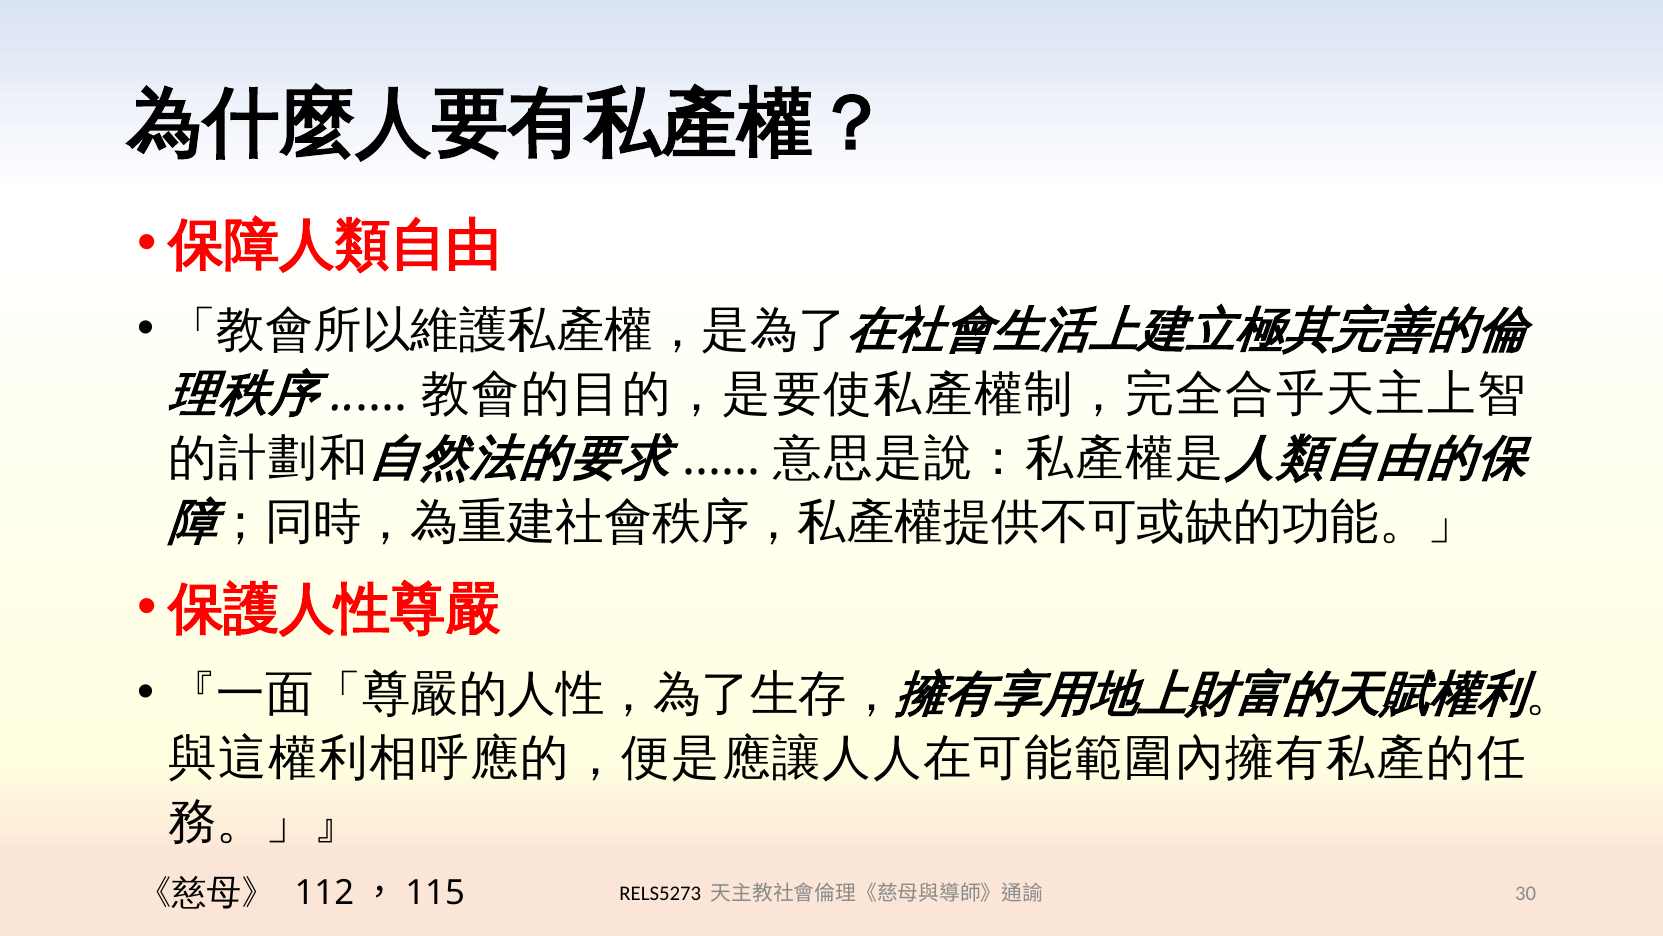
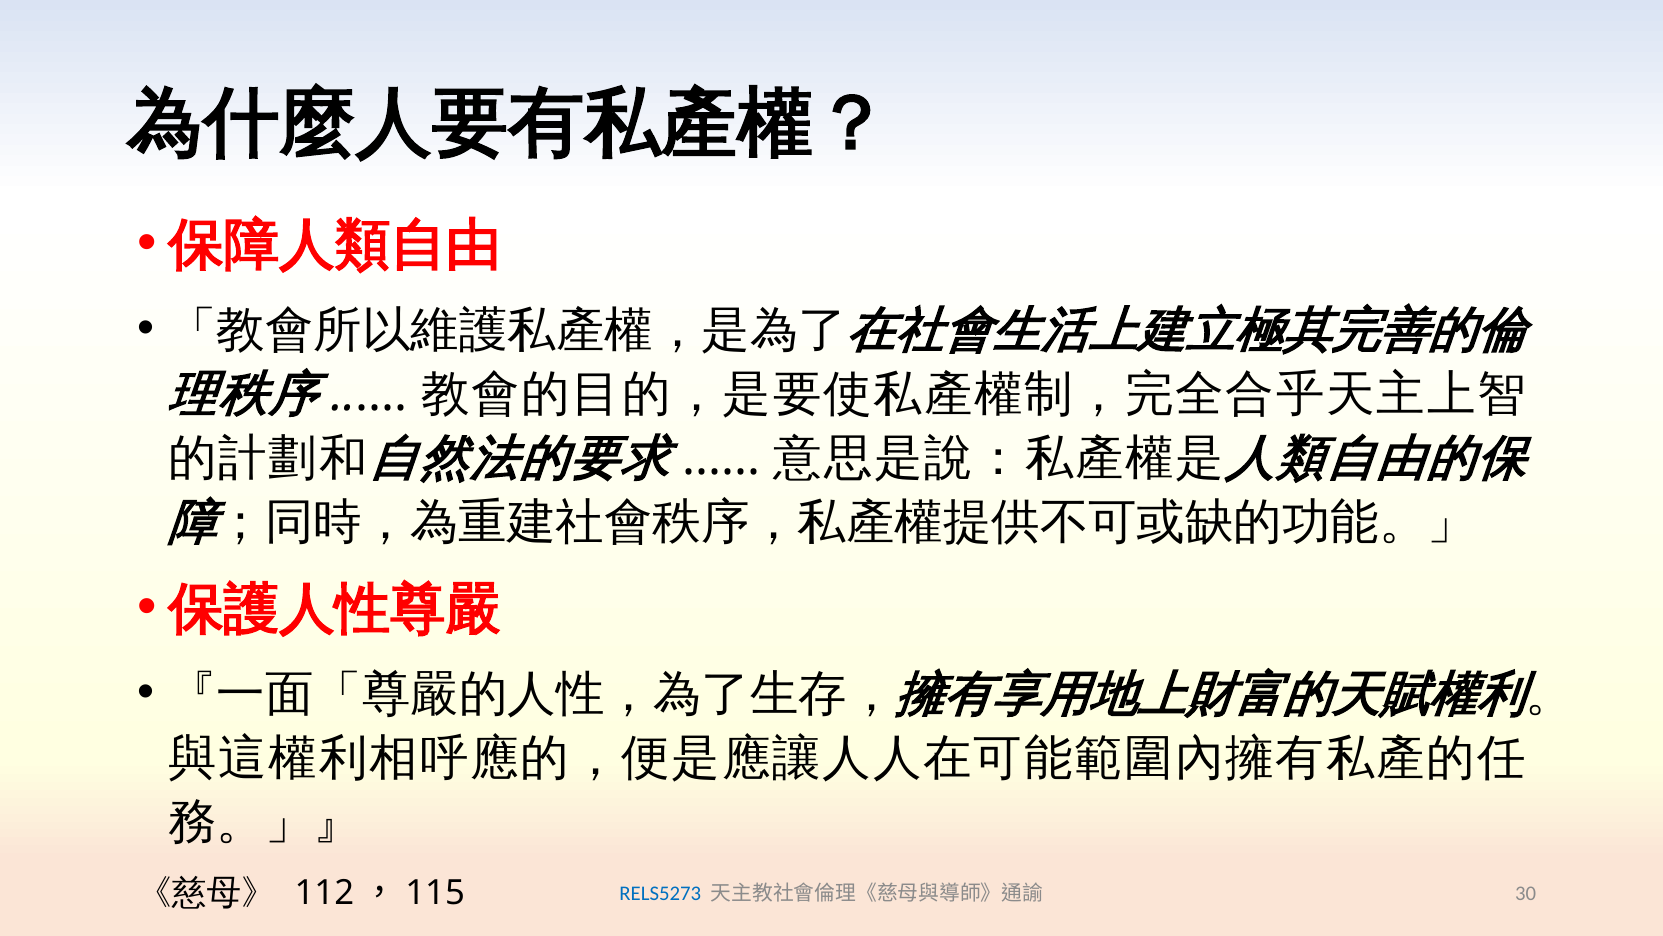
RELS5273 colour: black -> blue
